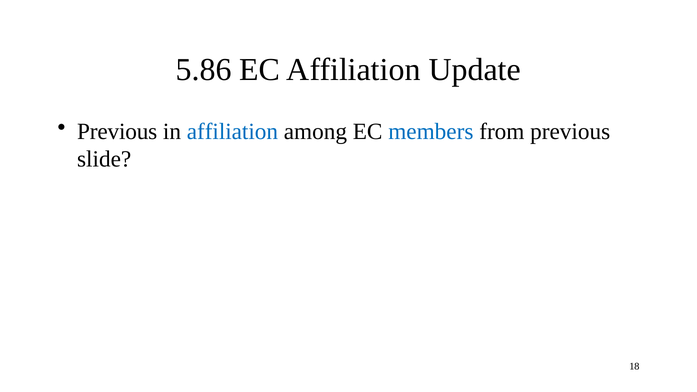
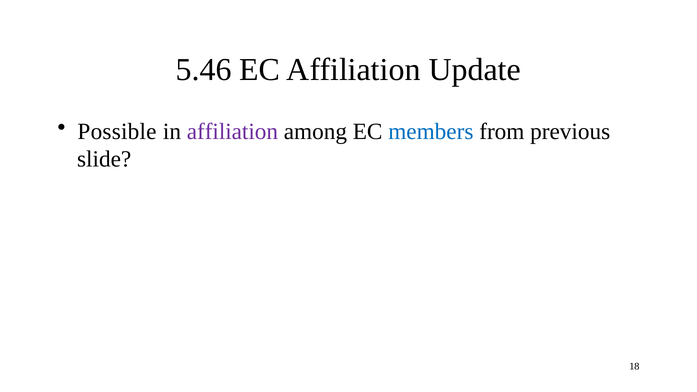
5.86: 5.86 -> 5.46
Previous at (117, 131): Previous -> Possible
affiliation at (232, 131) colour: blue -> purple
